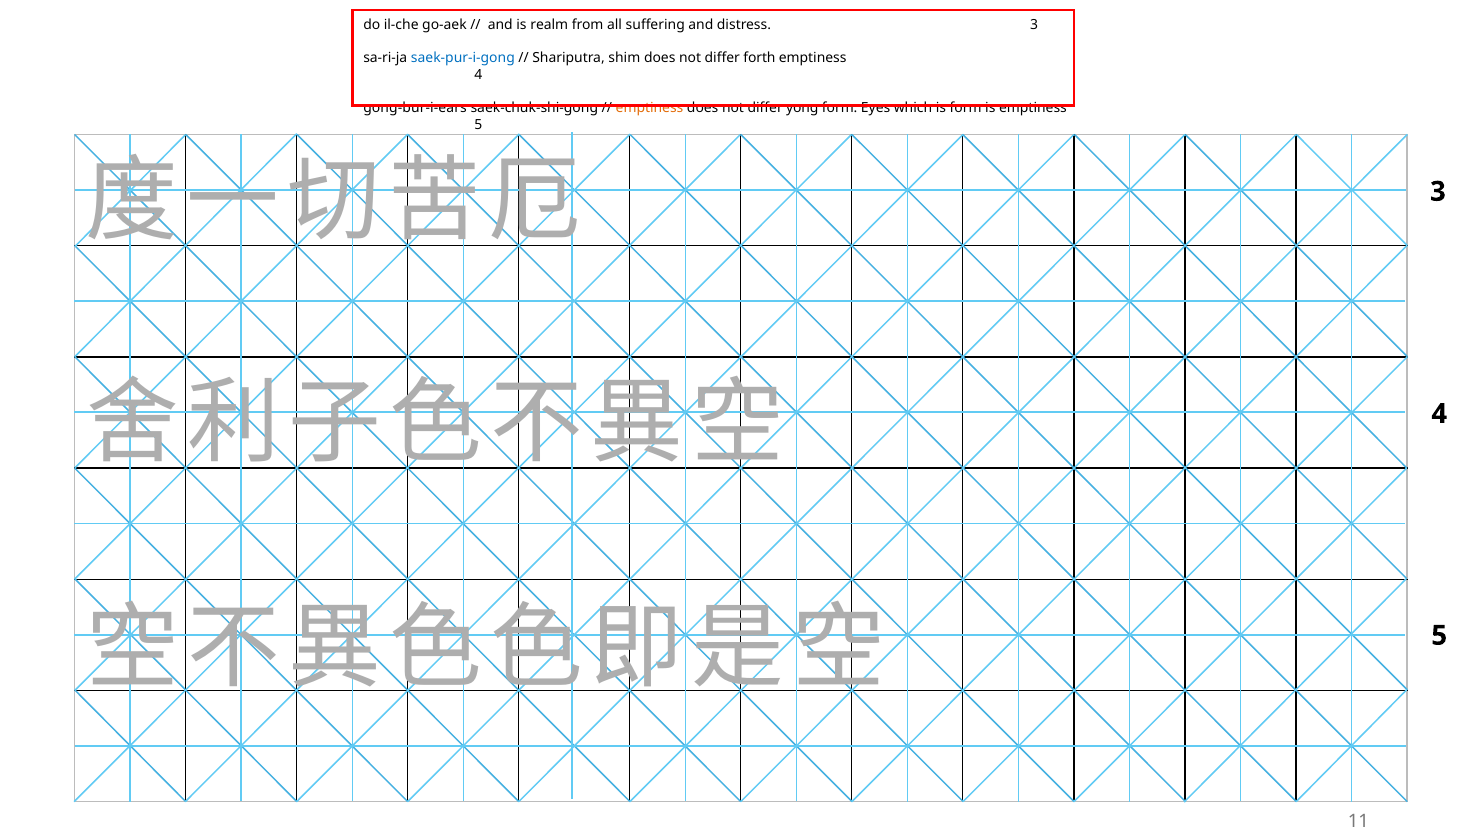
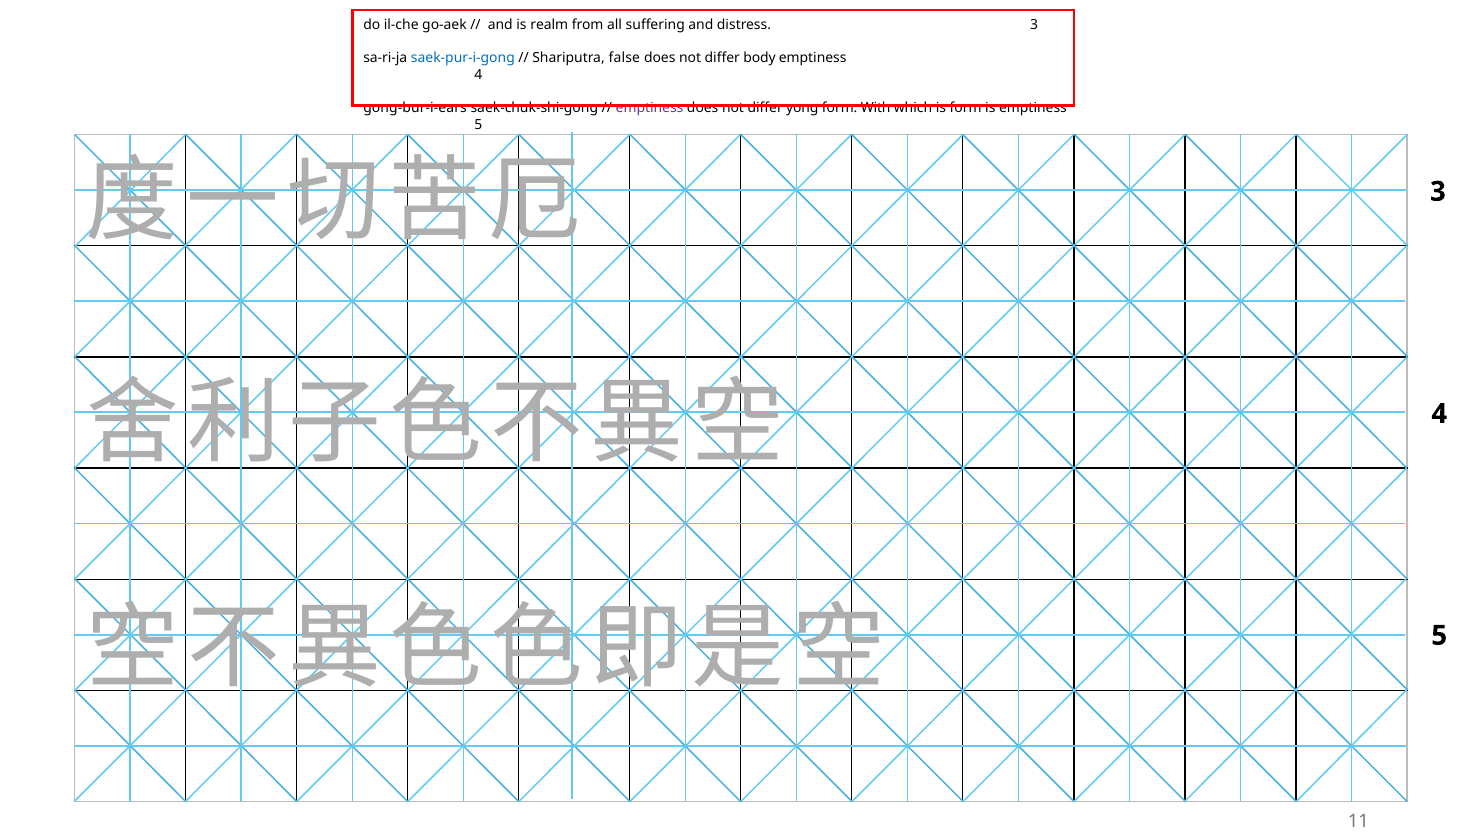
shim: shim -> false
forth: forth -> body
emptiness at (650, 108) colour: orange -> purple
Eyes: Eyes -> With
